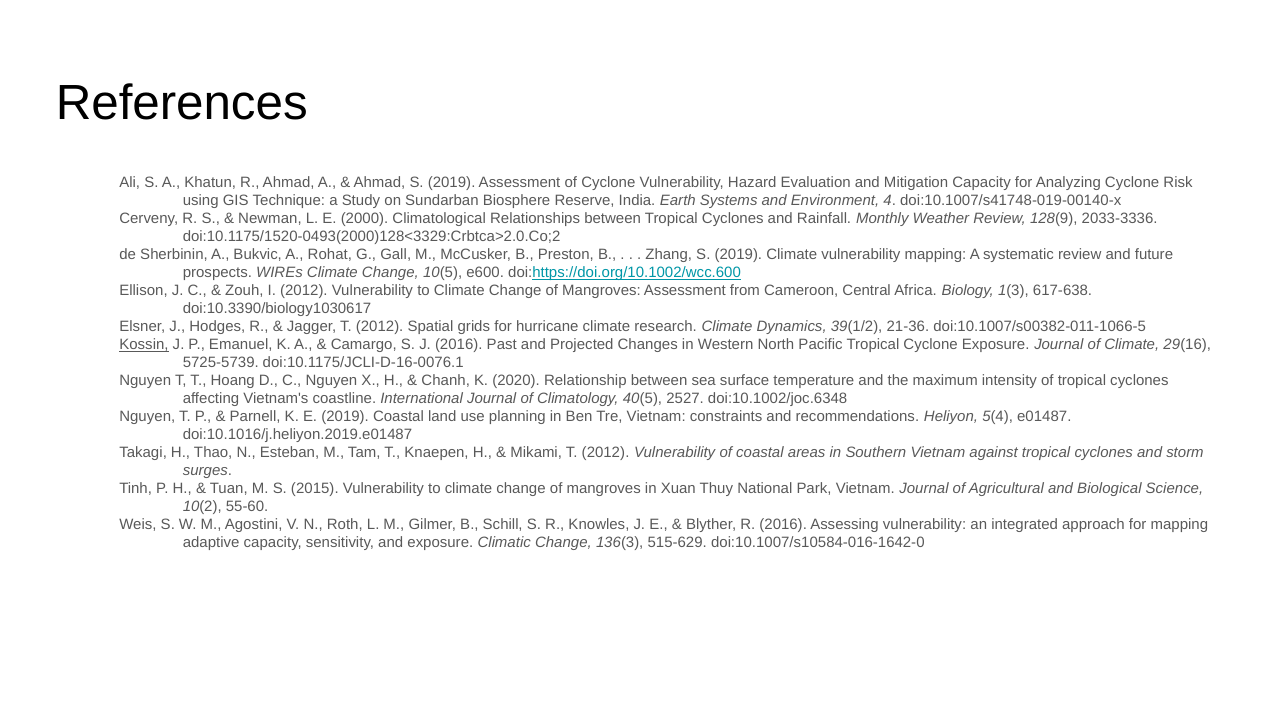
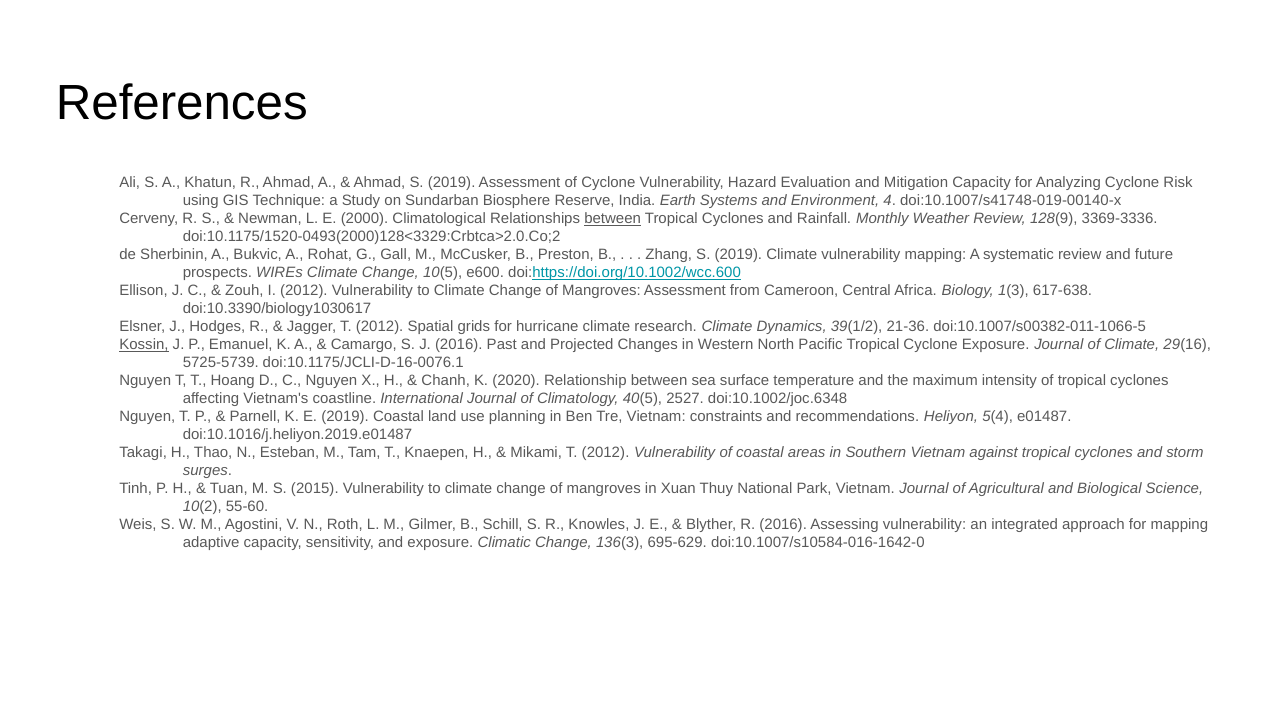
between at (613, 219) underline: none -> present
2033-3336: 2033-3336 -> 3369-3336
515-629: 515-629 -> 695-629
